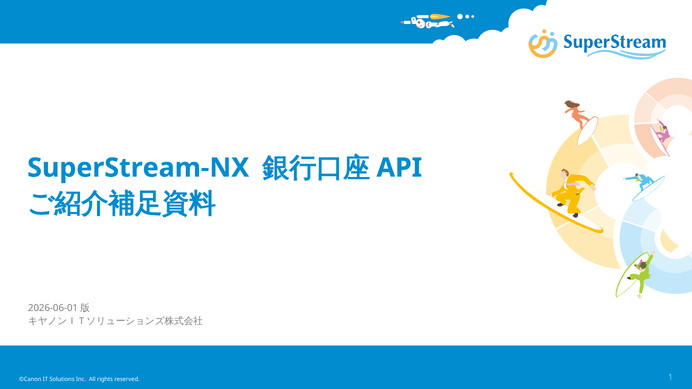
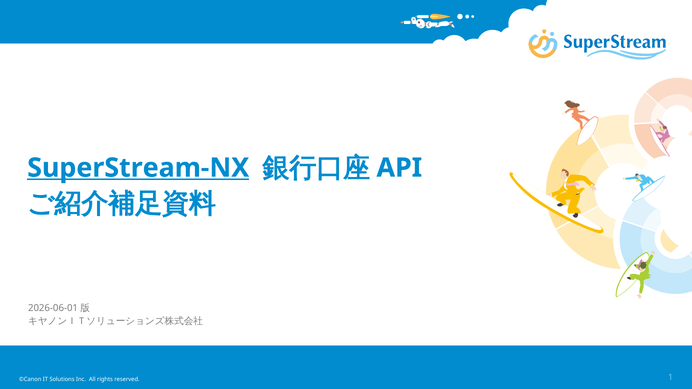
SuperStream-NX underline: none -> present
